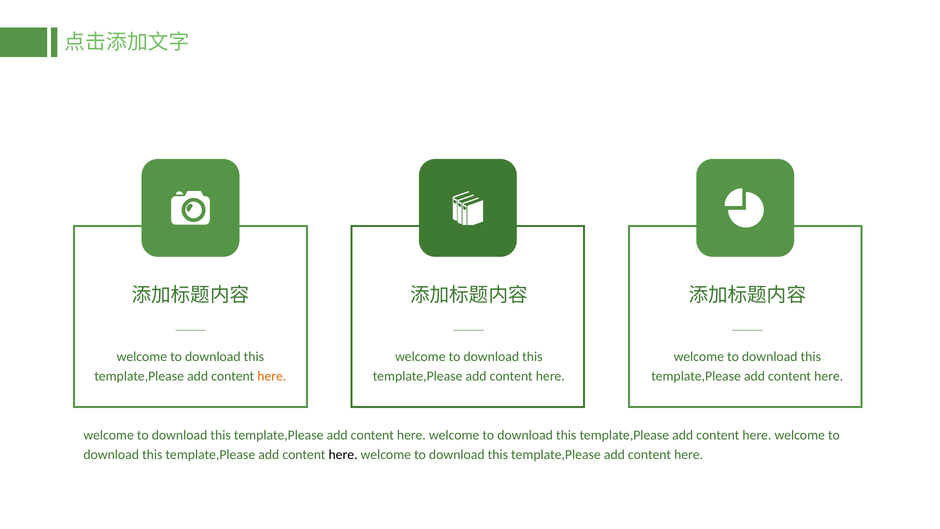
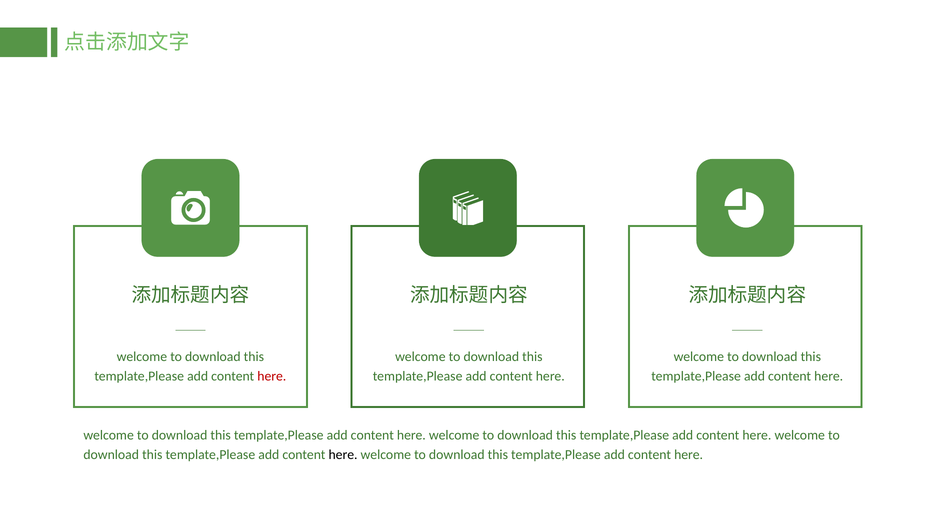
here at (272, 376) colour: orange -> red
